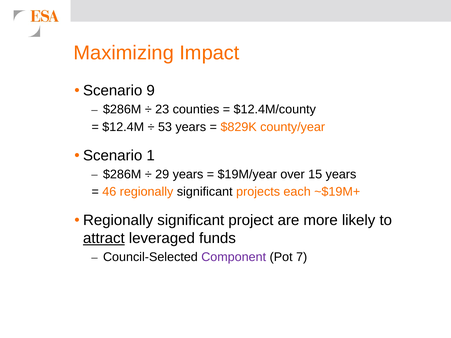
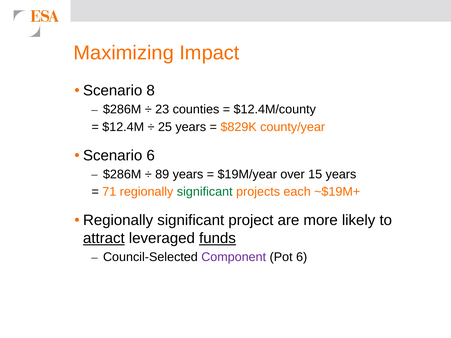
9: 9 -> 8
53: 53 -> 25
Scenario 1: 1 -> 6
29: 29 -> 89
46: 46 -> 71
significant at (205, 192) colour: black -> green
funds underline: none -> present
Pot 7: 7 -> 6
